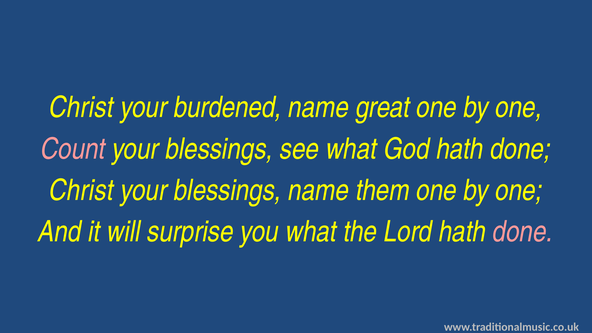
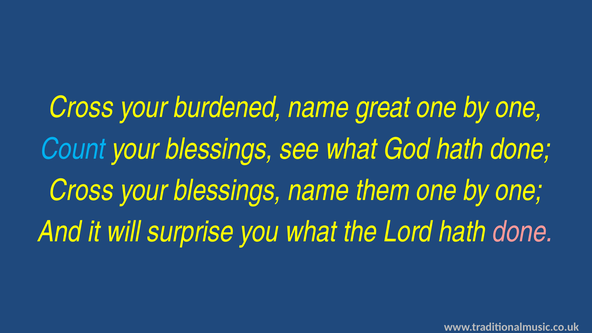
Christ at (81, 108): Christ -> Cross
Count colour: pink -> light blue
Christ at (81, 190): Christ -> Cross
